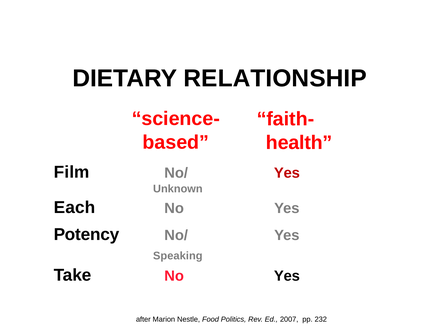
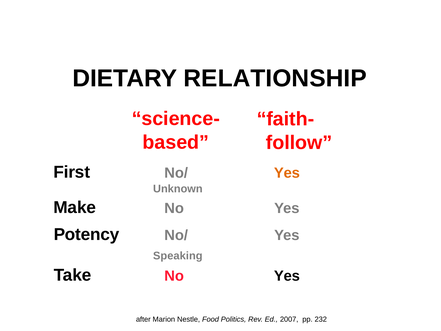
health: health -> follow
Film: Film -> First
Yes at (287, 173) colour: red -> orange
Each: Each -> Make
